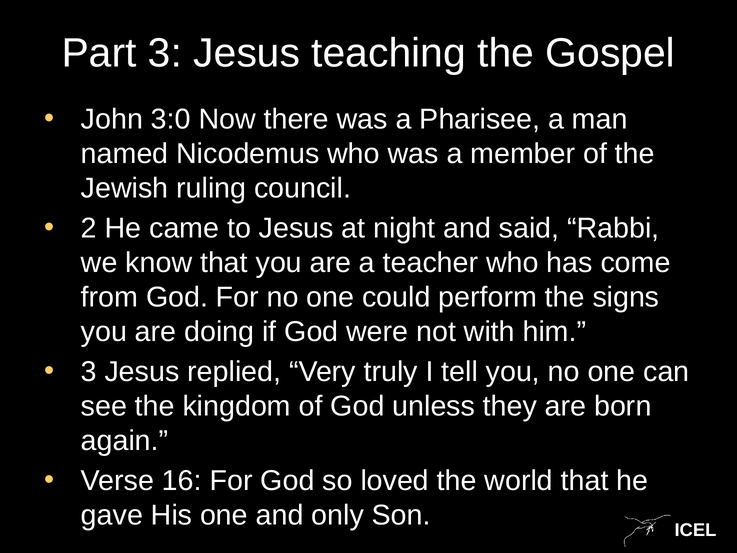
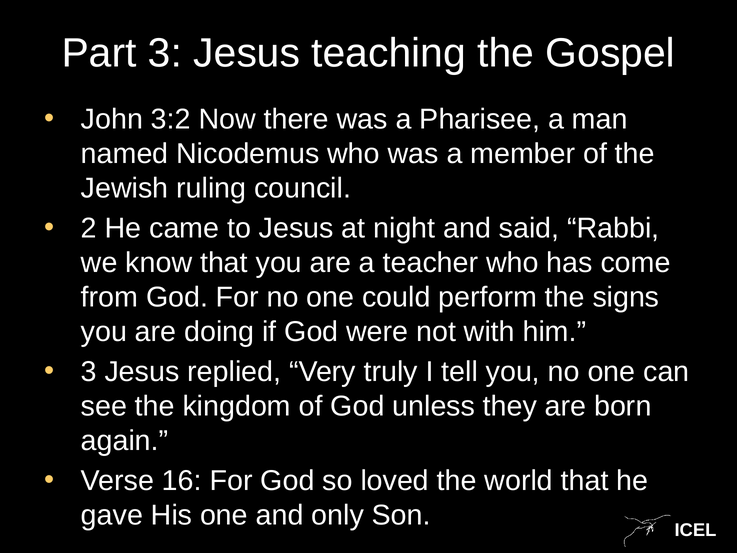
3:0: 3:0 -> 3:2
